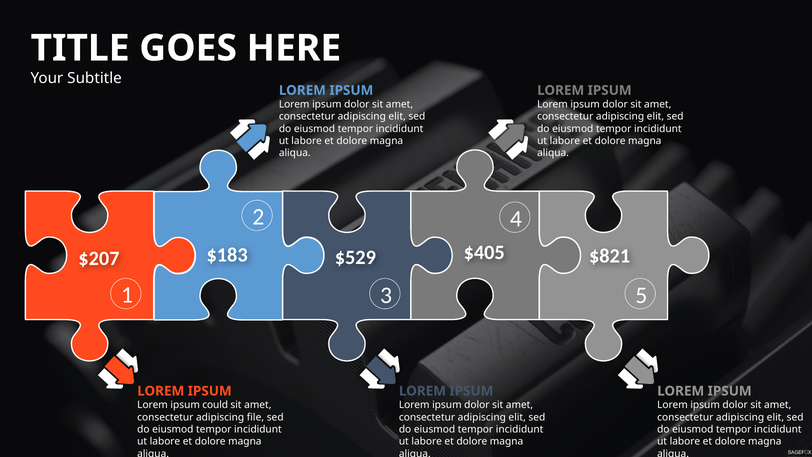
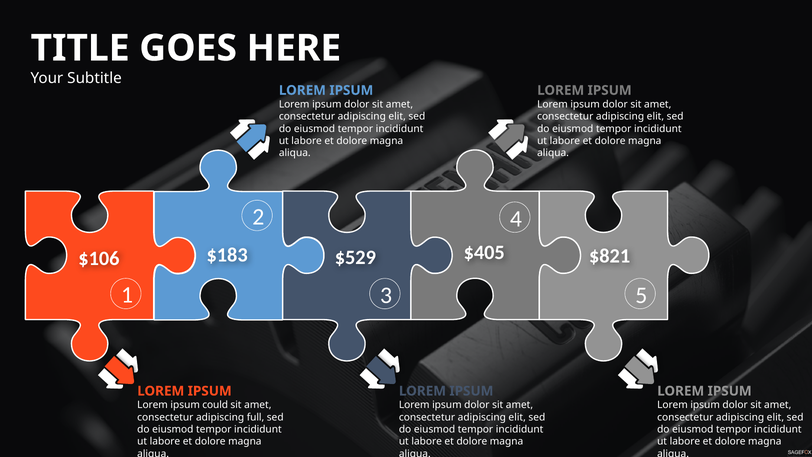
$207: $207 -> $106
file: file -> full
